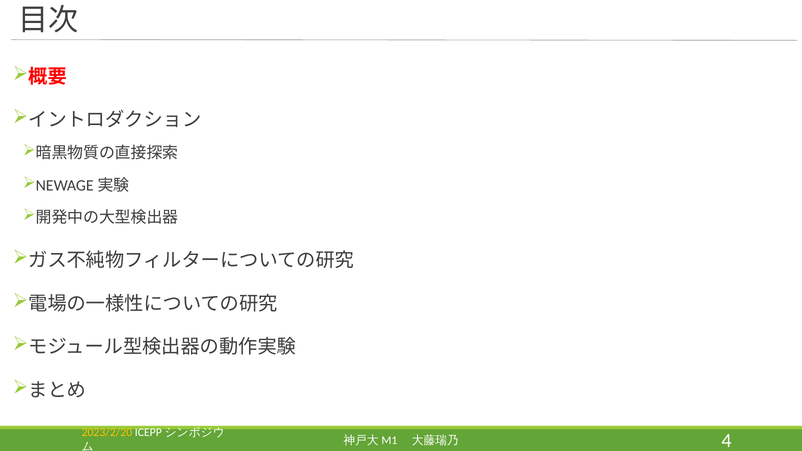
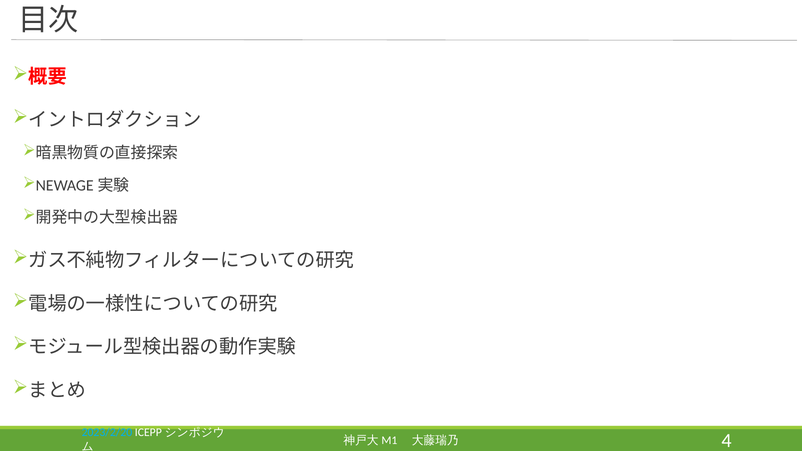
2023/2/20 colour: yellow -> light blue
